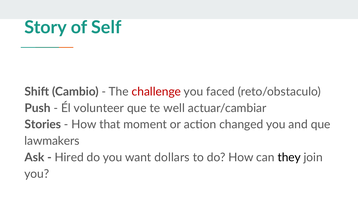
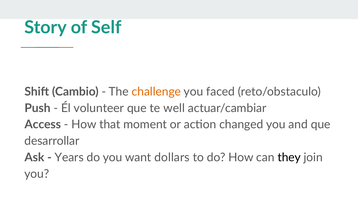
challenge colour: red -> orange
Stories: Stories -> Access
lawmakers: lawmakers -> desarrollar
Hired: Hired -> Years
